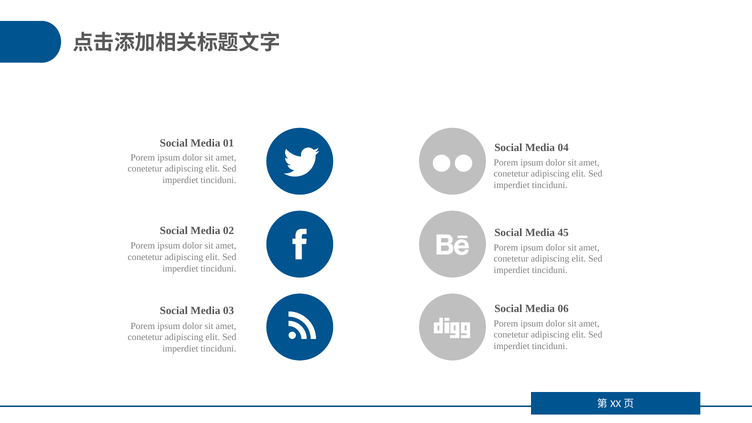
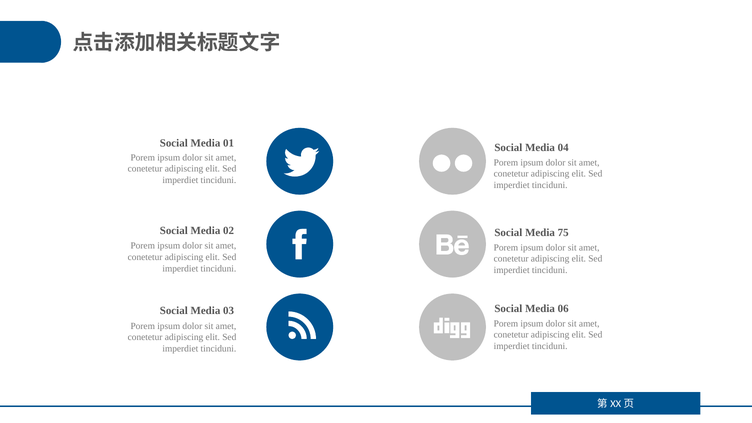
45: 45 -> 75
